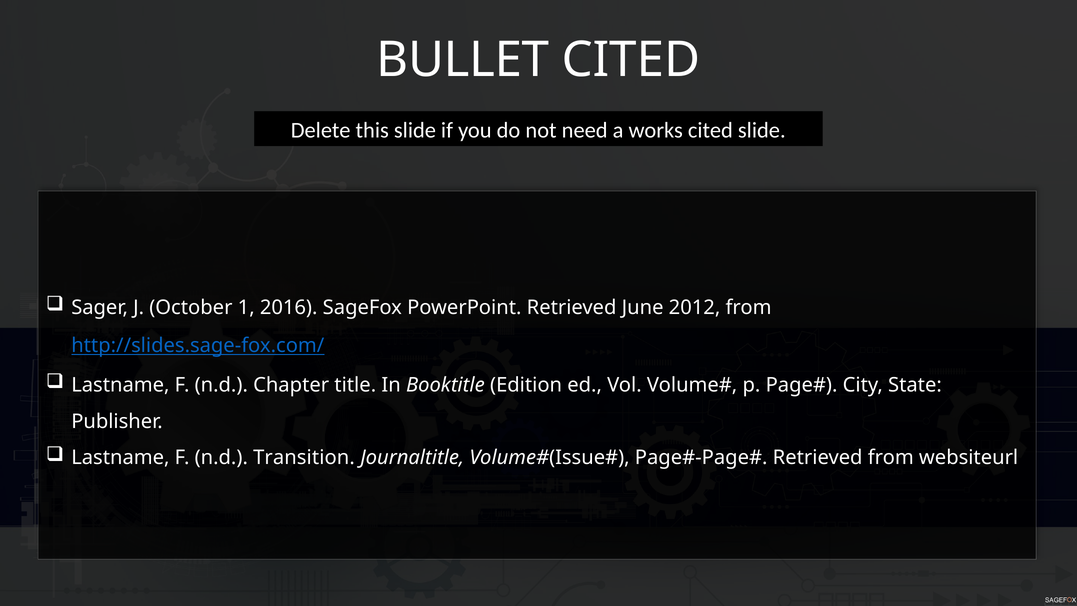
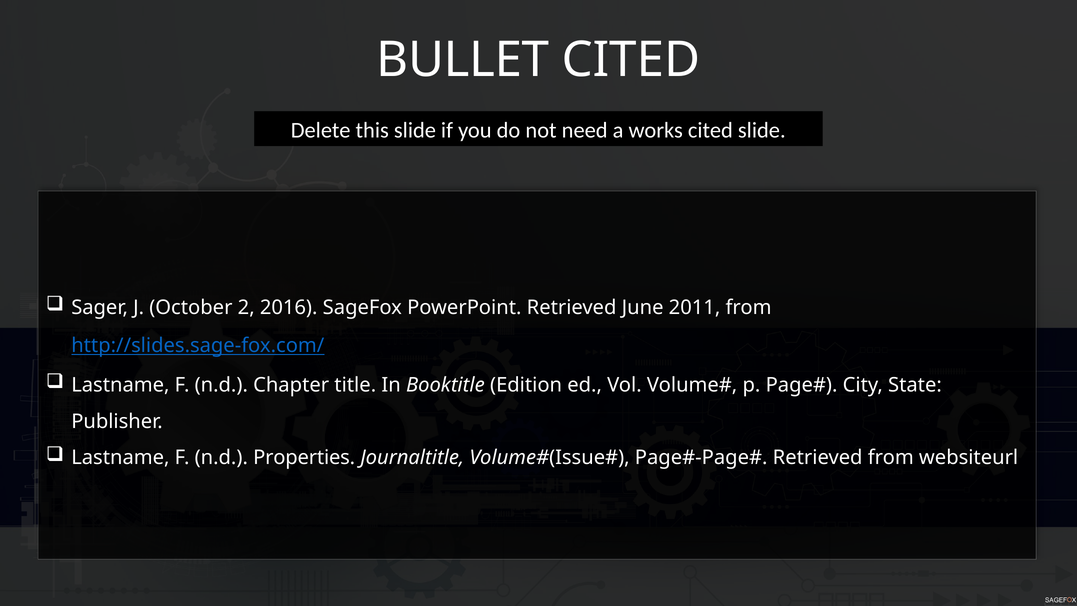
1: 1 -> 2
2012: 2012 -> 2011
Transition: Transition -> Properties
